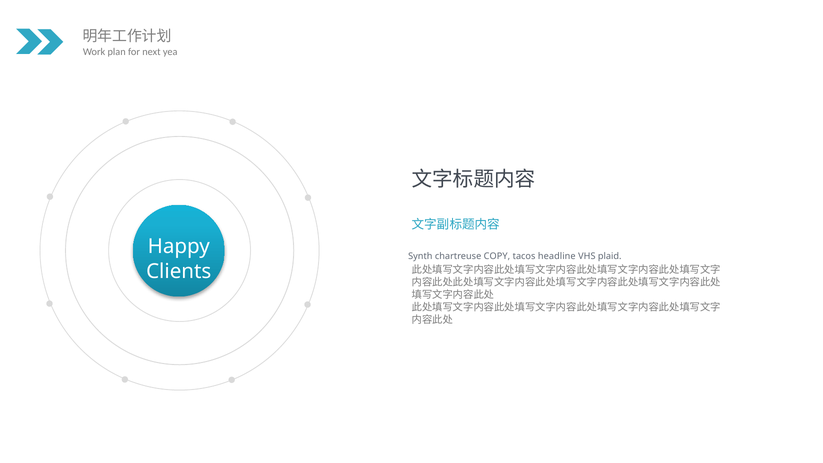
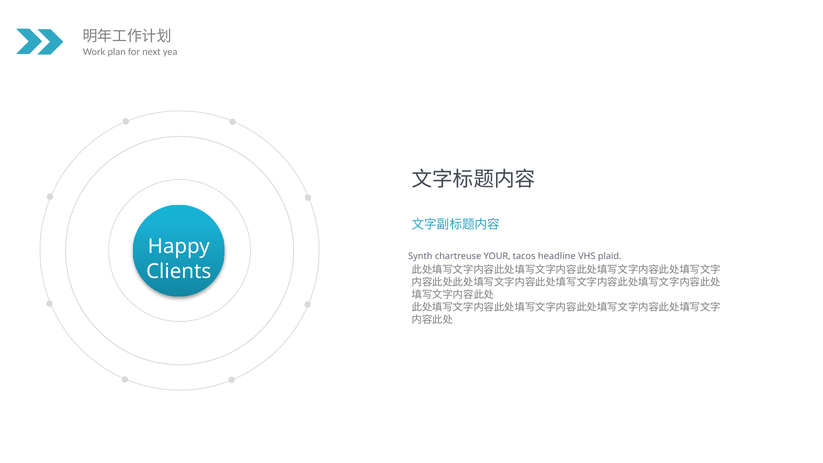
COPY: COPY -> YOUR
